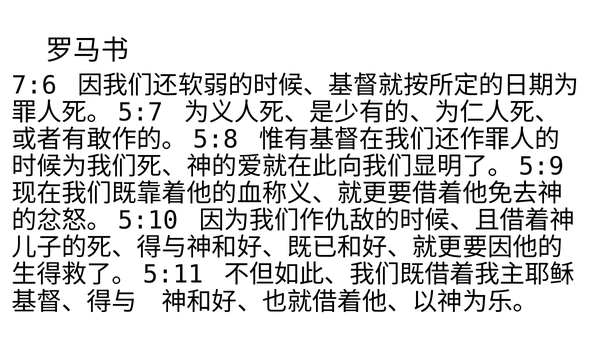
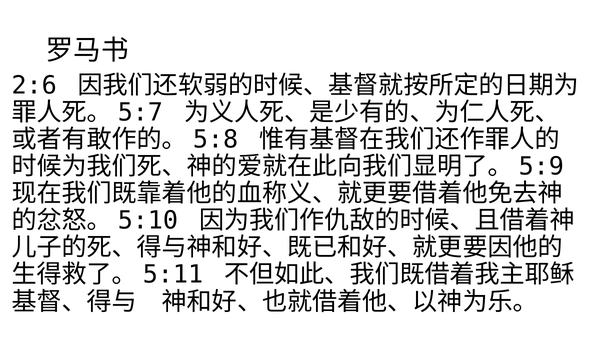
7:6: 7:6 -> 2:6
